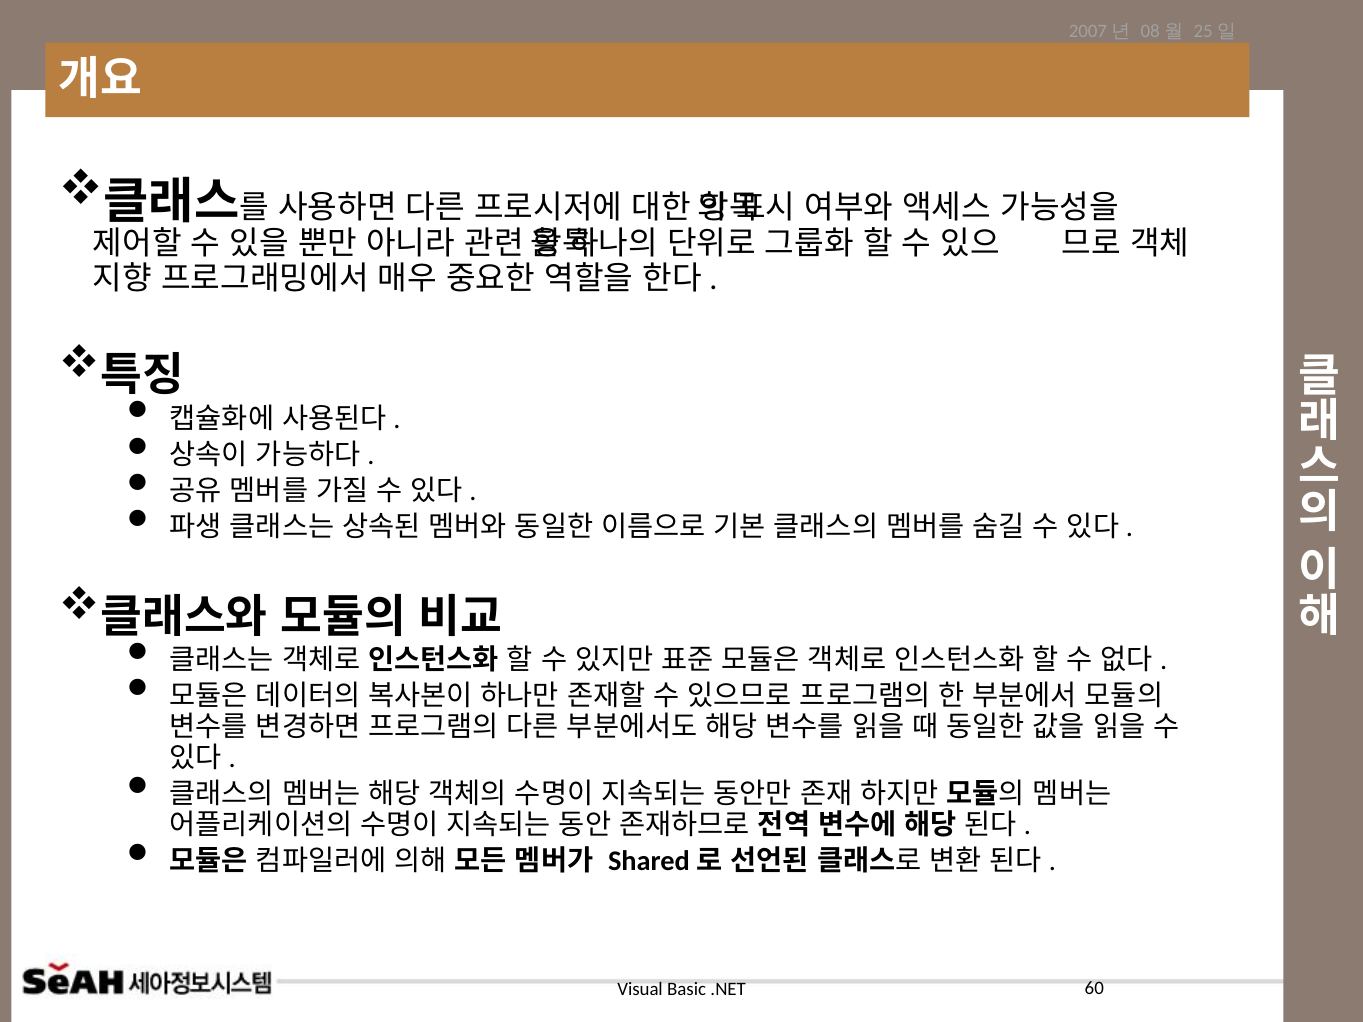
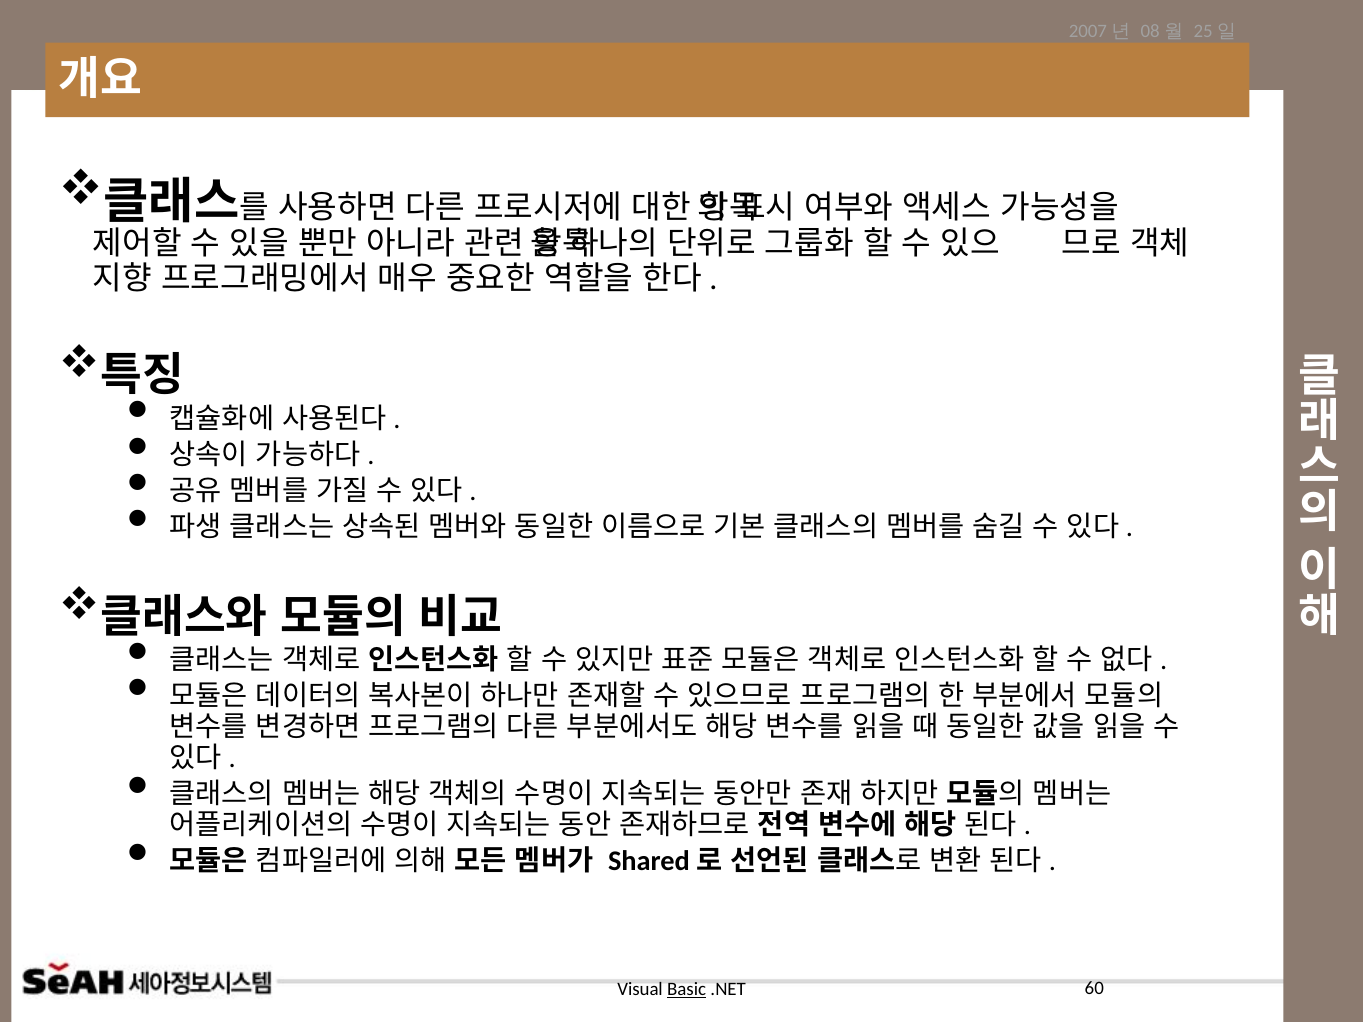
Basic underline: none -> present
